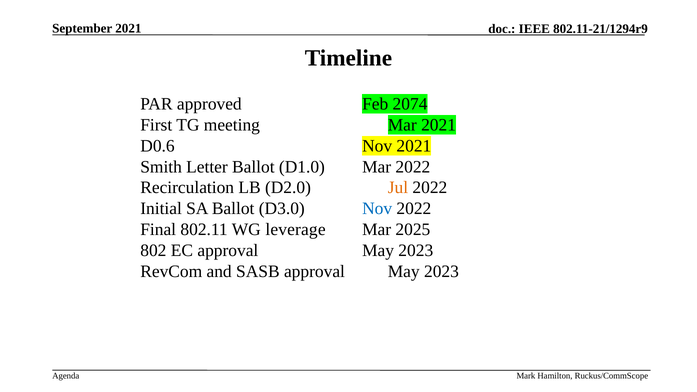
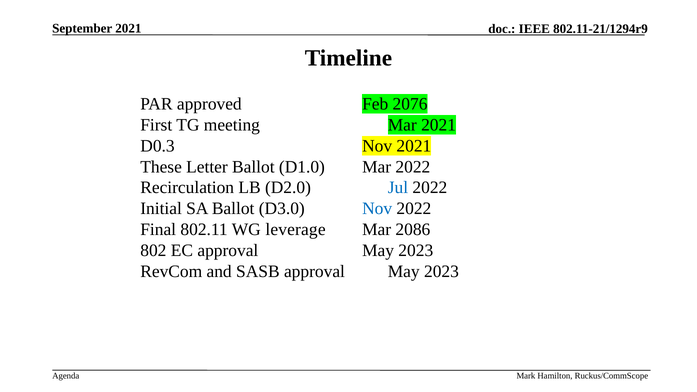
2074: 2074 -> 2076
D0.6: D0.6 -> D0.3
Smith: Smith -> These
Jul colour: orange -> blue
2025: 2025 -> 2086
